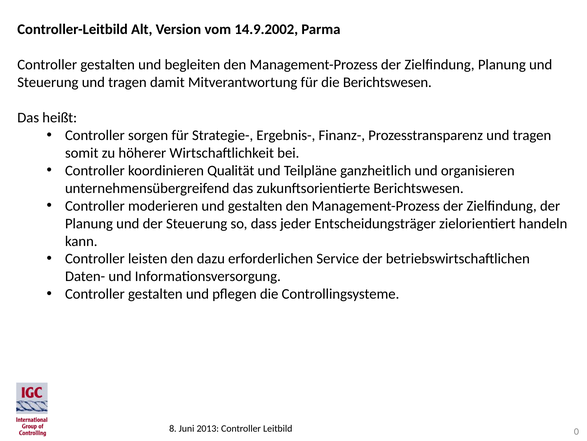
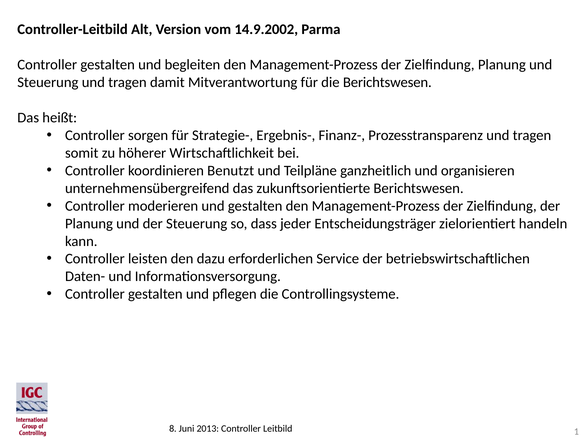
Qualität: Qualität -> Benutzt
0: 0 -> 1
